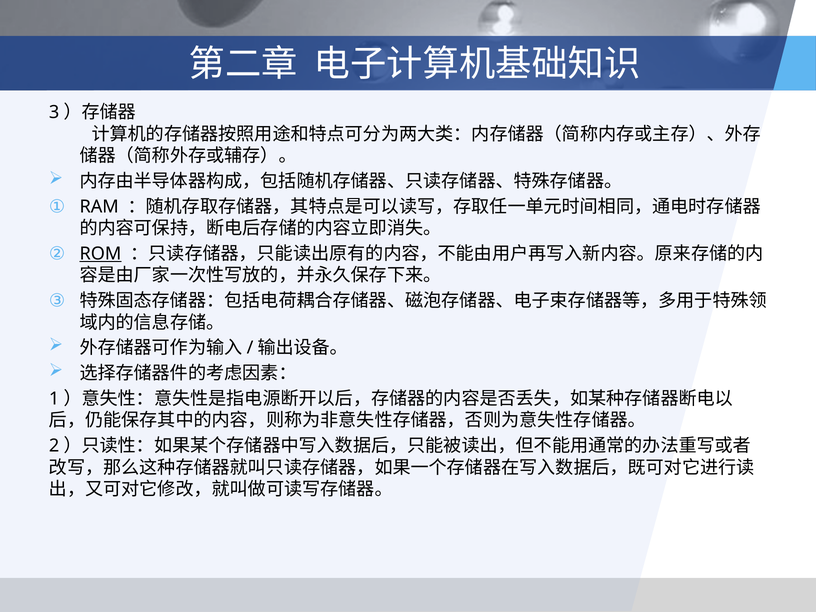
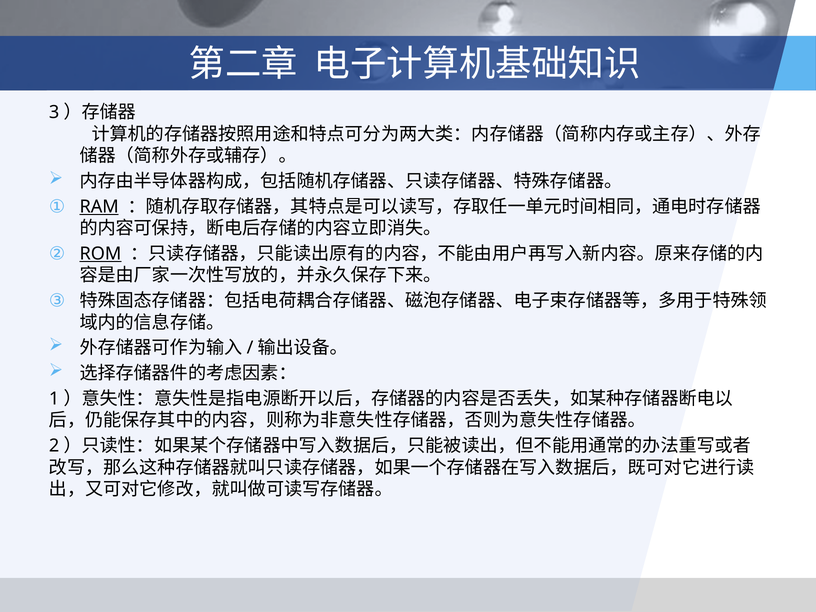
RAM underline: none -> present
